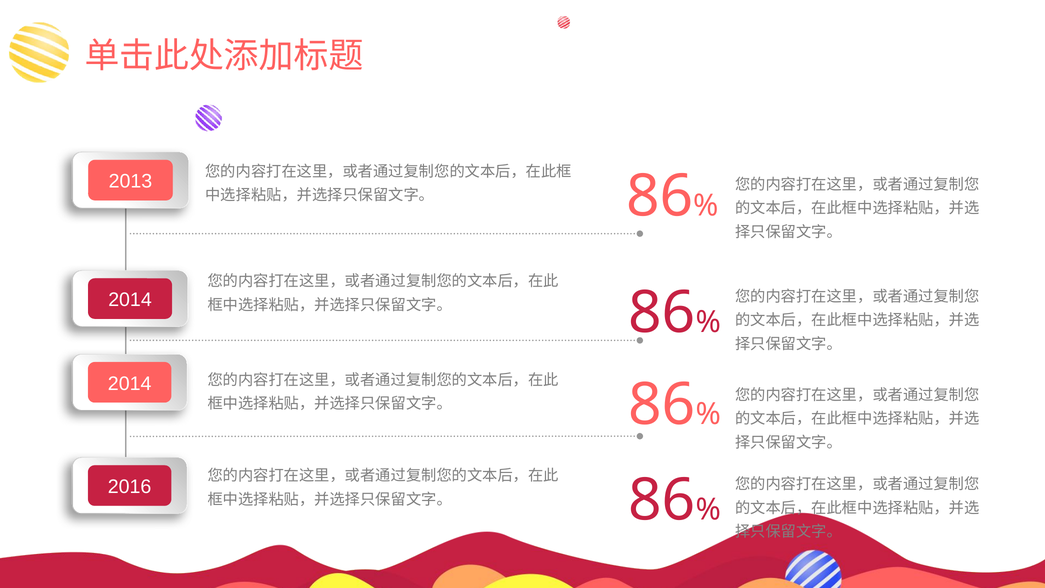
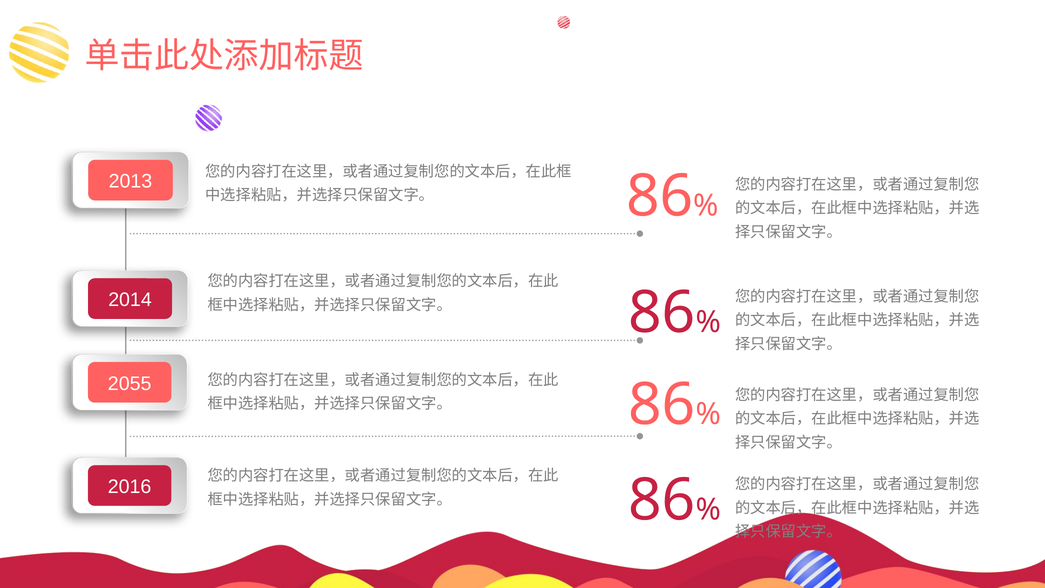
2014 at (130, 384): 2014 -> 2055
